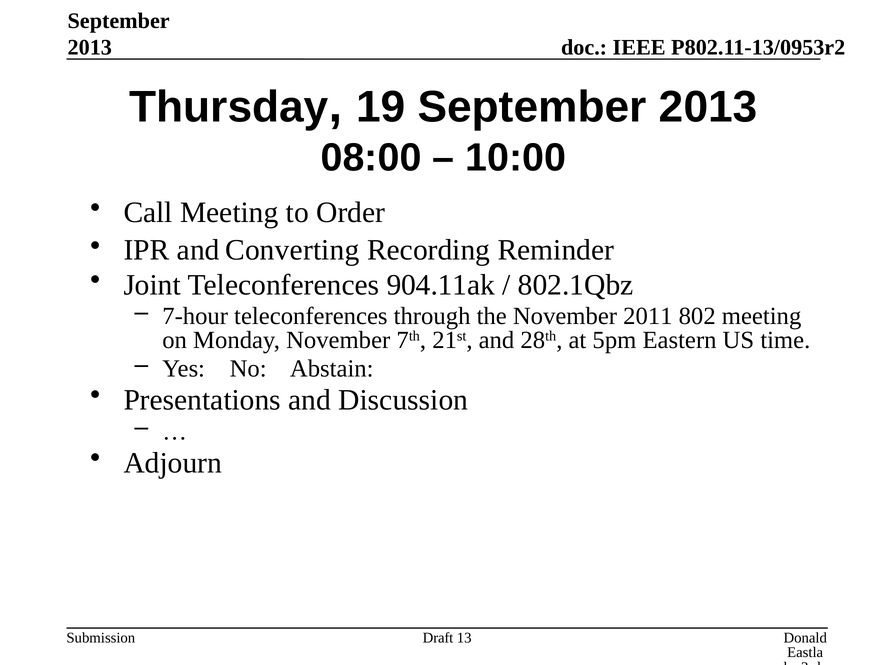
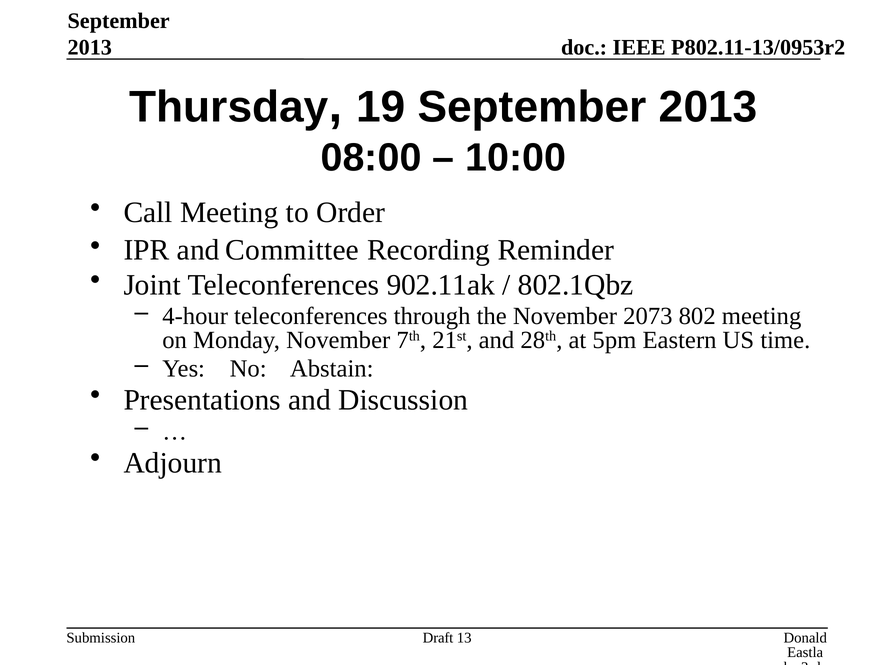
Converting: Converting -> Committee
904.11ak: 904.11ak -> 902.11ak
7-hour: 7-hour -> 4-hour
2011: 2011 -> 2073
